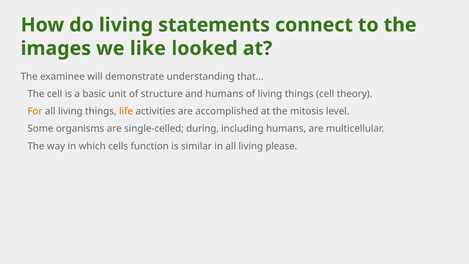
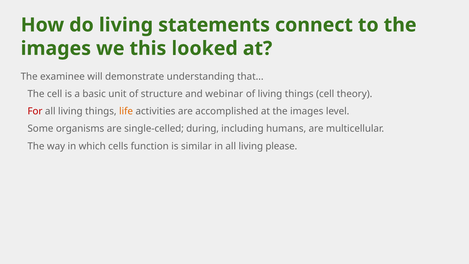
like: like -> this
and humans: humans -> webinar
For colour: orange -> red
at the mitosis: mitosis -> images
